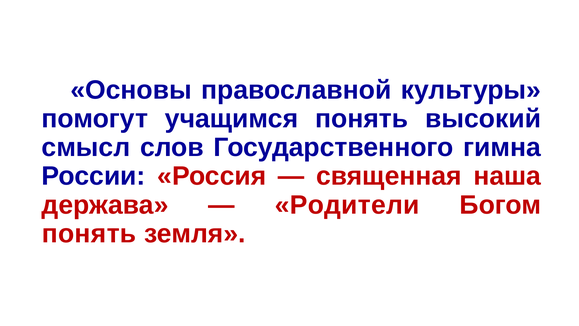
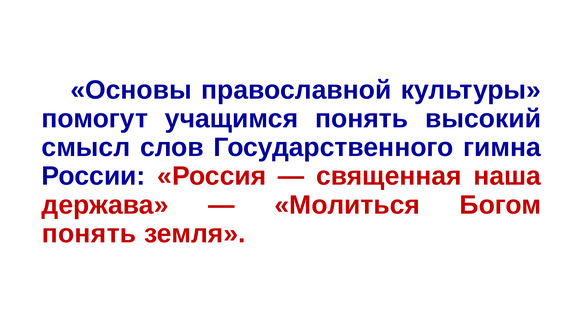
Родители: Родители -> Молиться
